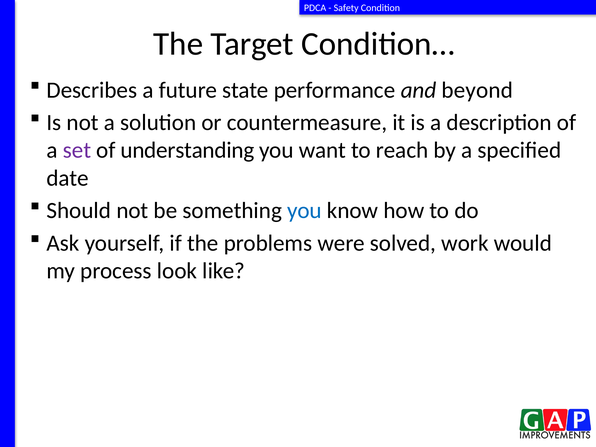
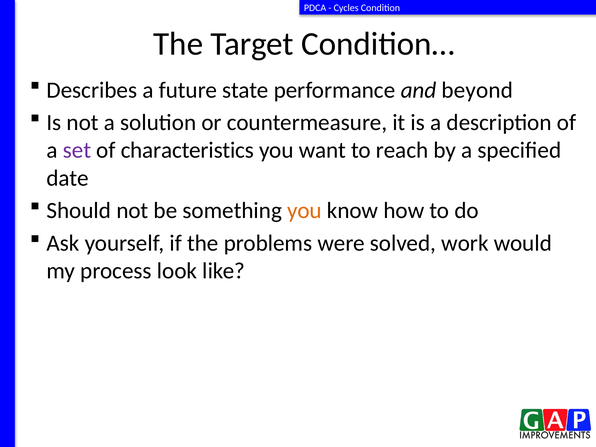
Safety: Safety -> Cycles
understanding: understanding -> characteristics
you at (304, 211) colour: blue -> orange
